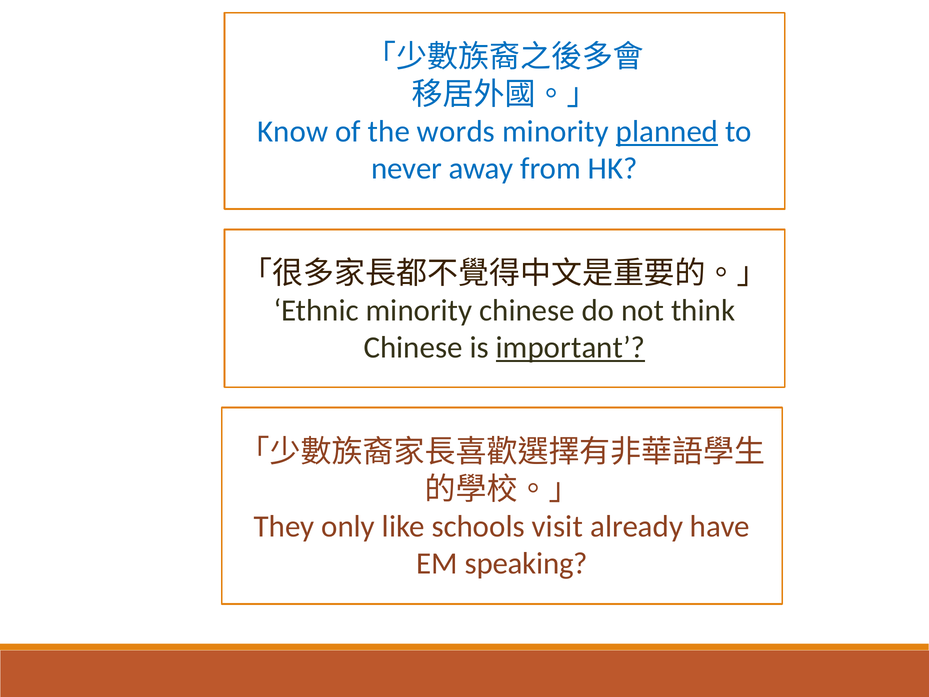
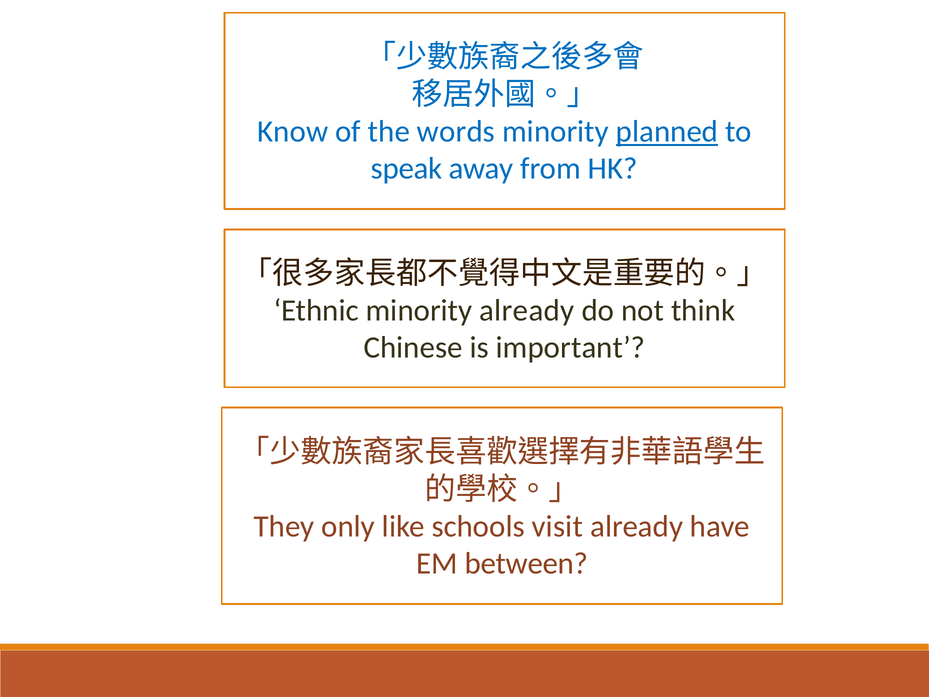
never: never -> speak
minority chinese: chinese -> already
important underline: present -> none
speaking: speaking -> between
